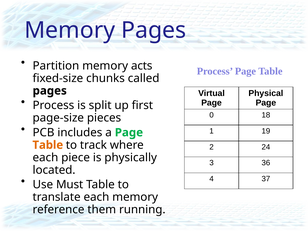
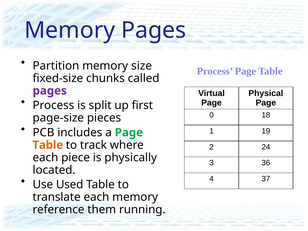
acts: acts -> size
pages at (50, 91) colour: black -> purple
Must: Must -> Used
